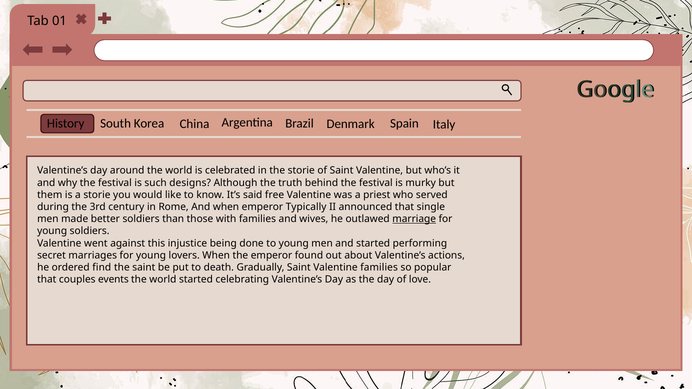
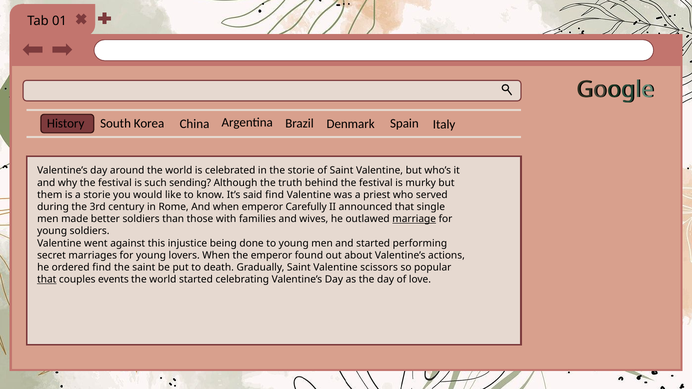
designs: designs -> sending
said free: free -> find
Typically: Typically -> Carefully
Valentine families: families -> scissors
that at (47, 280) underline: none -> present
